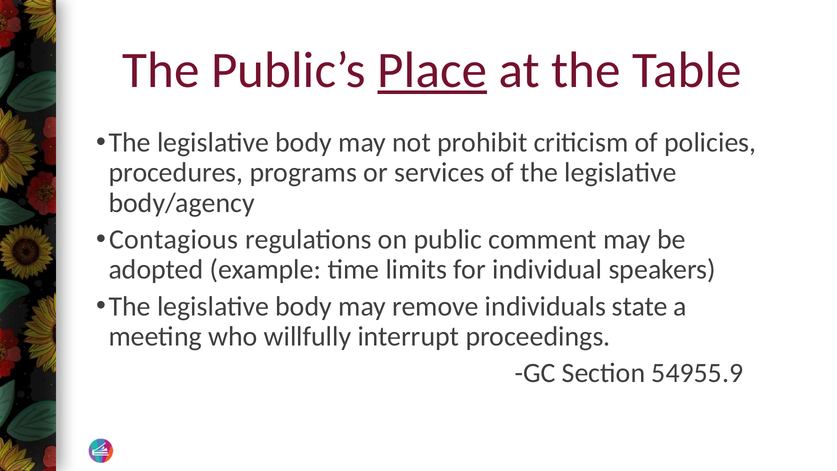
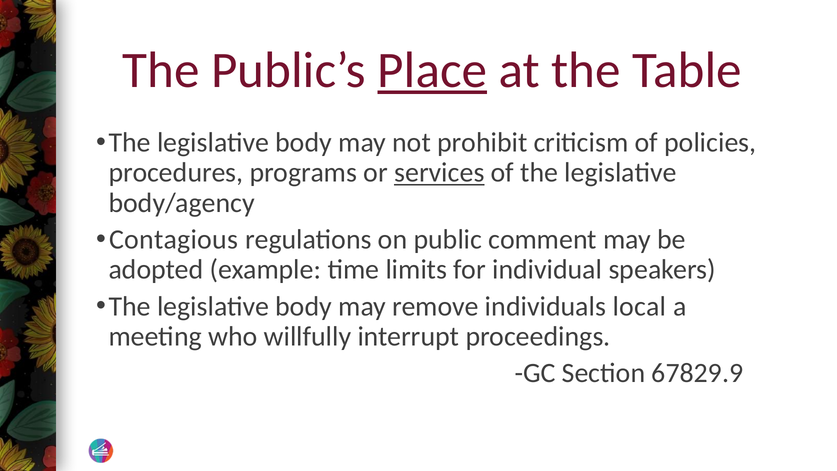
services underline: none -> present
state: state -> local
54955.9: 54955.9 -> 67829.9
